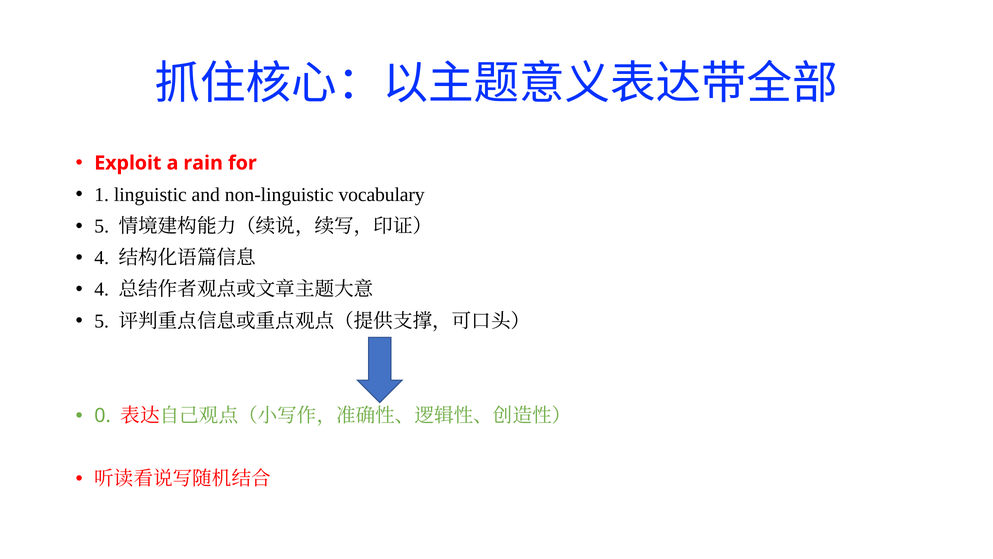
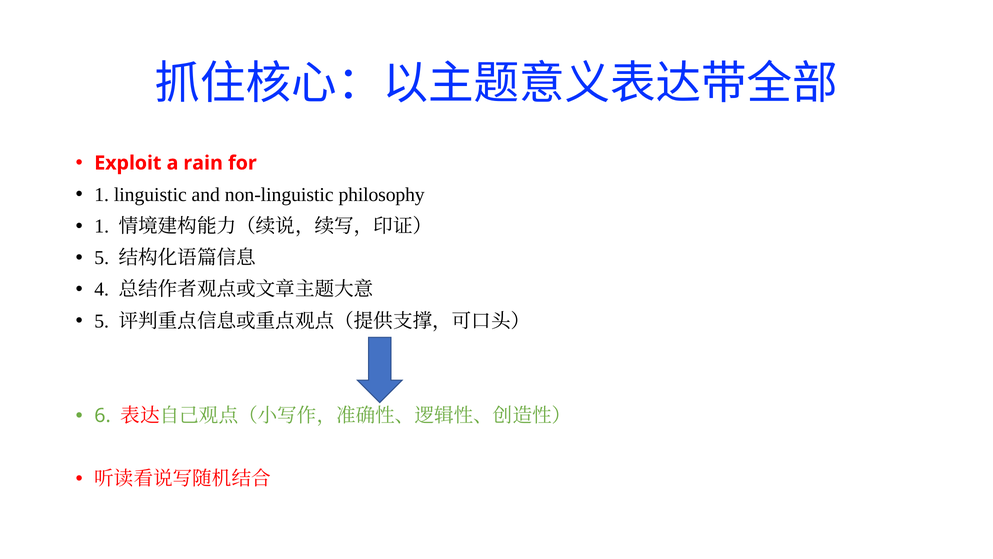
vocabulary: vocabulary -> philosophy
5 at (102, 226): 5 -> 1
4 at (102, 258): 4 -> 5
0: 0 -> 6
